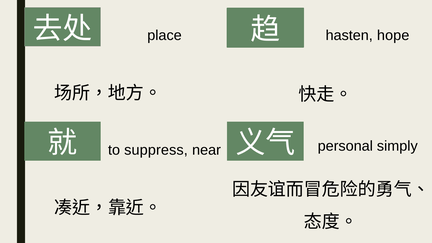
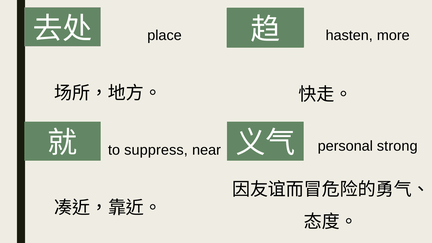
hope: hope -> more
simply: simply -> strong
